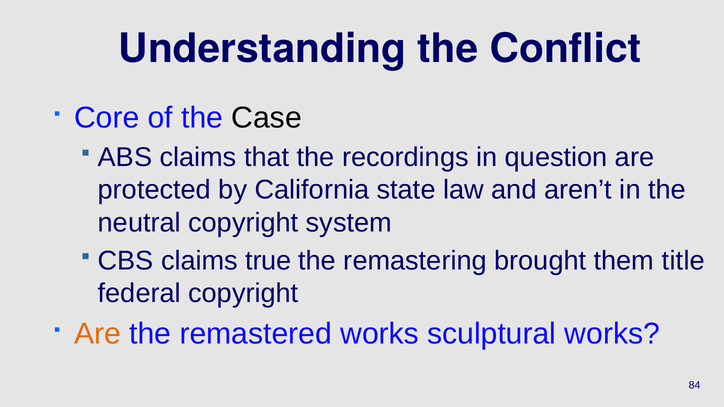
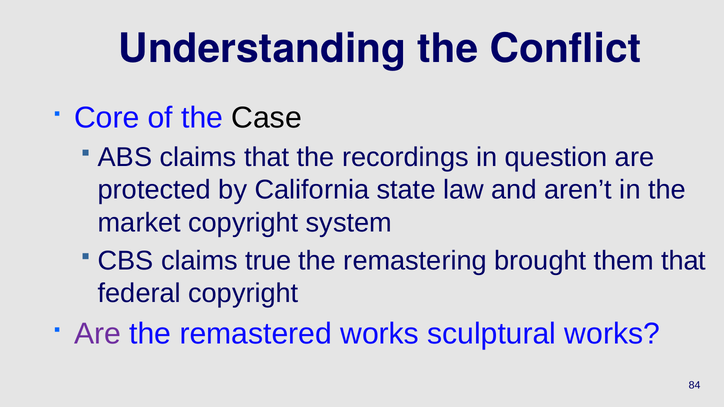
neutral: neutral -> market
them title: title -> that
Are at (98, 334) colour: orange -> purple
